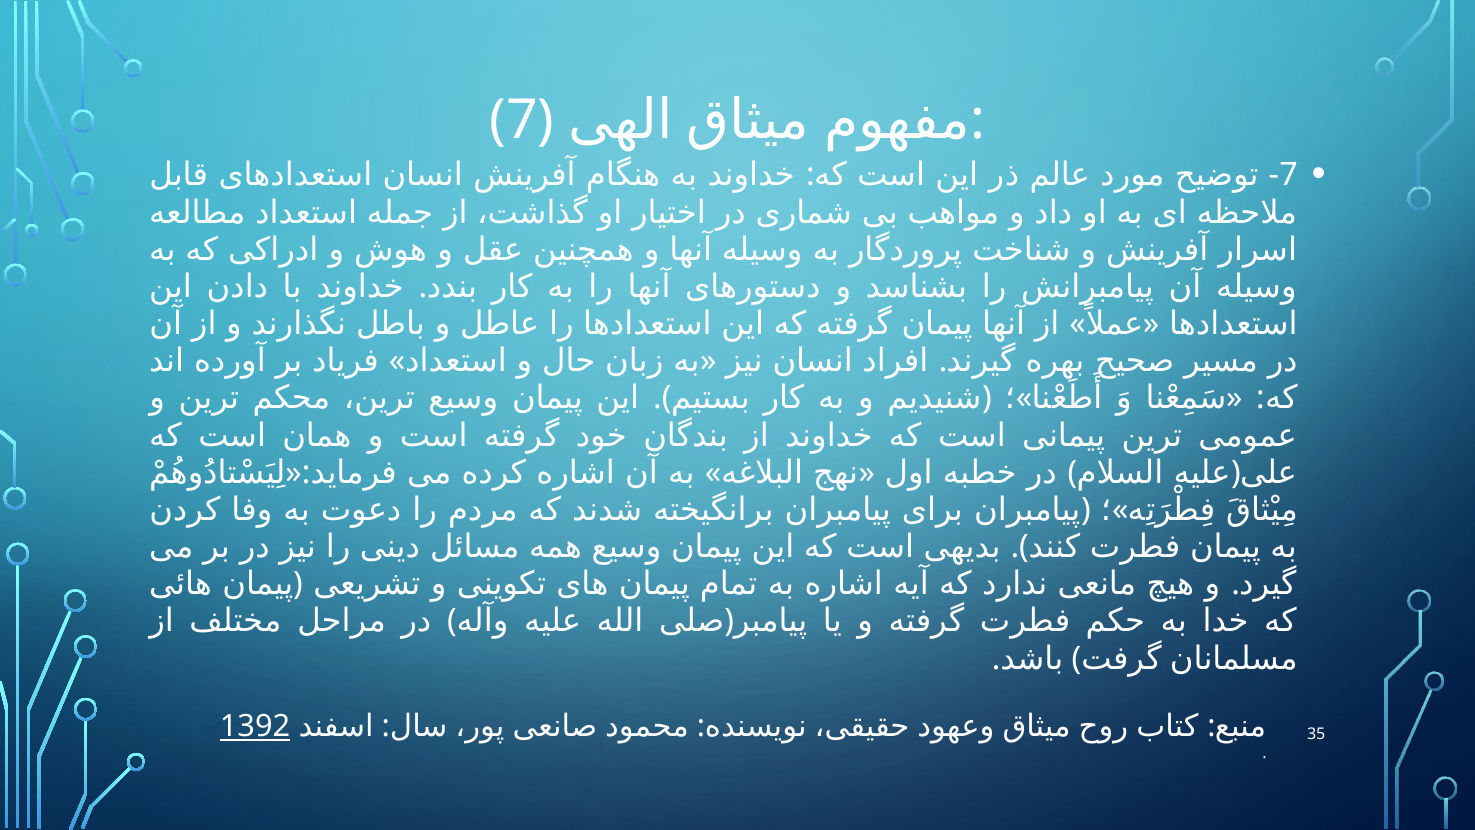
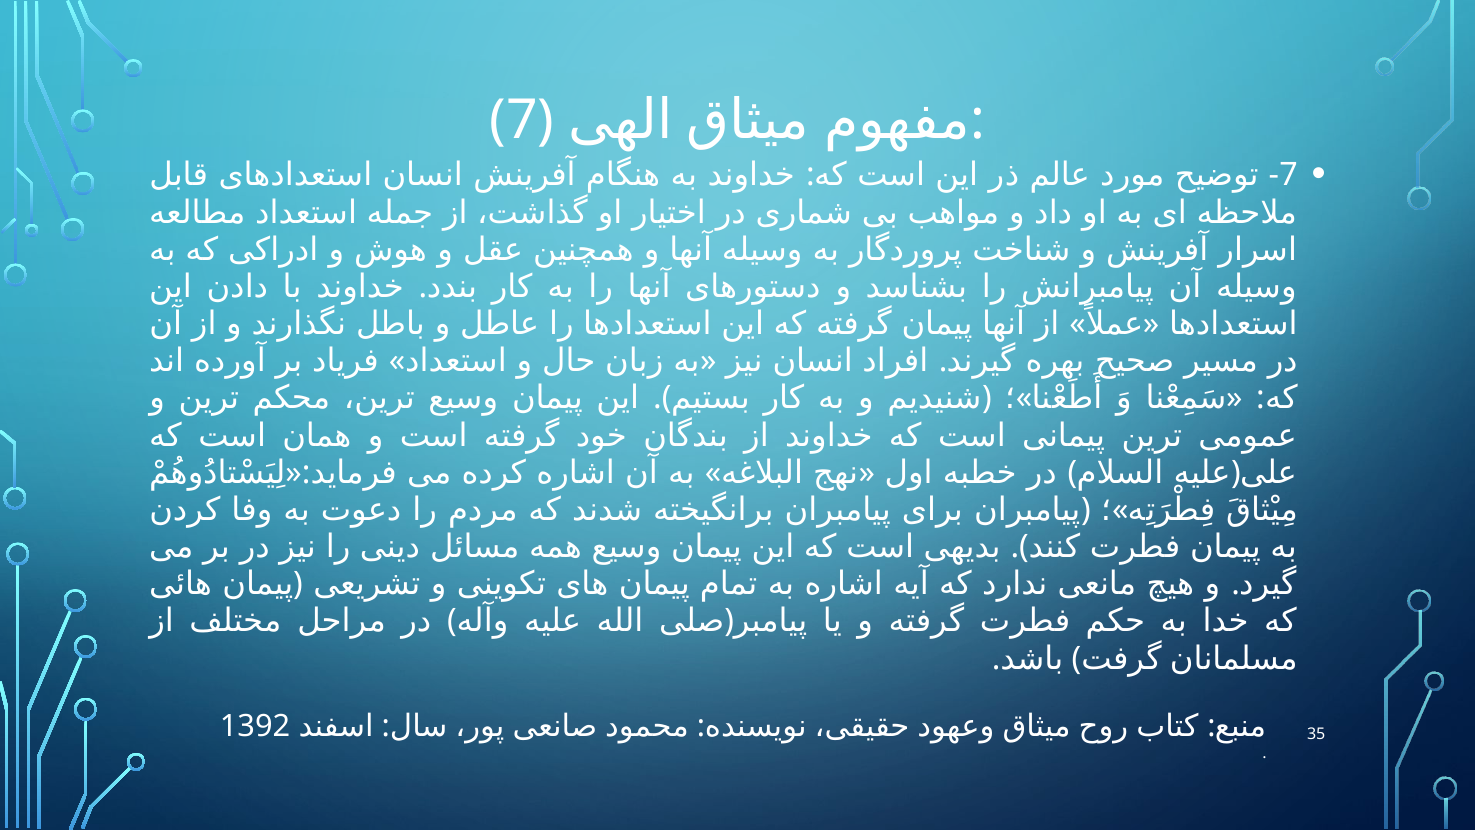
1392 underline: present -> none
